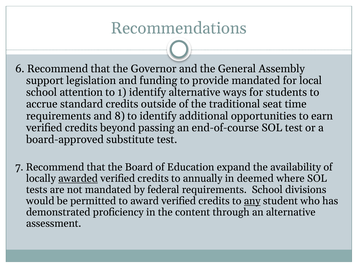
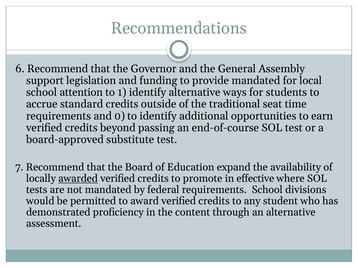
8: 8 -> 0
annually: annually -> promote
deemed: deemed -> effective
any underline: present -> none
